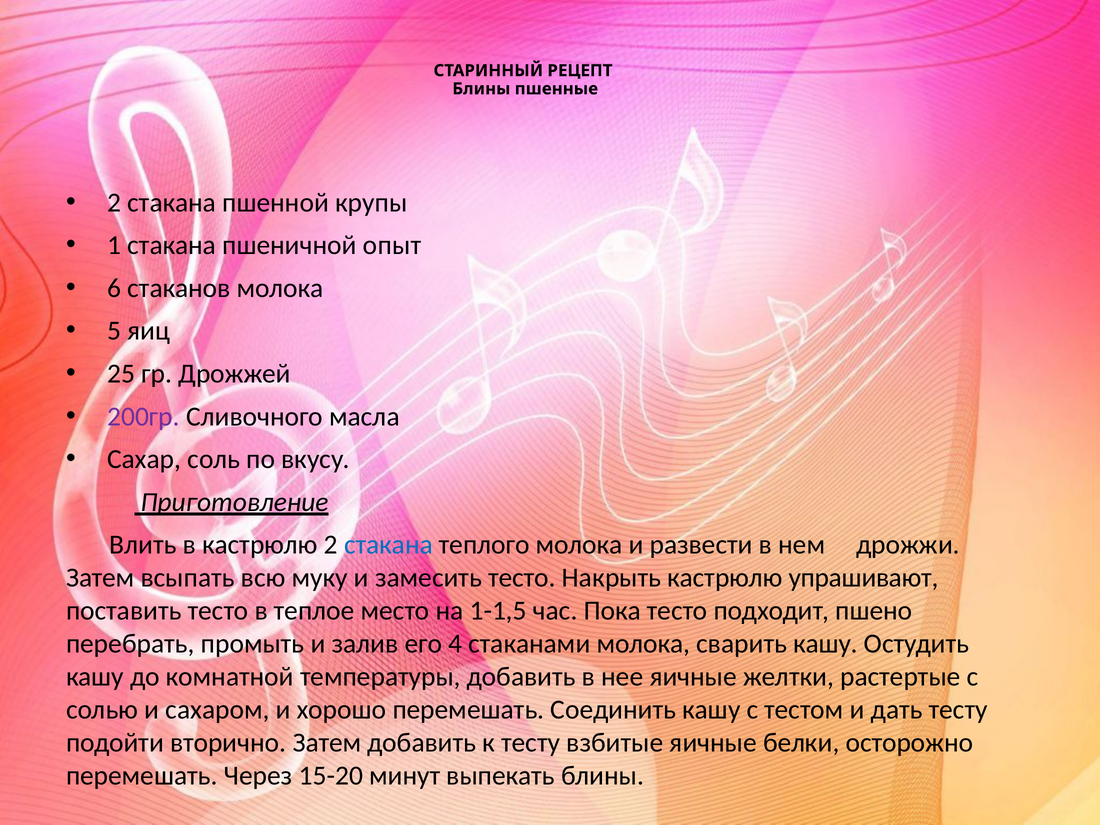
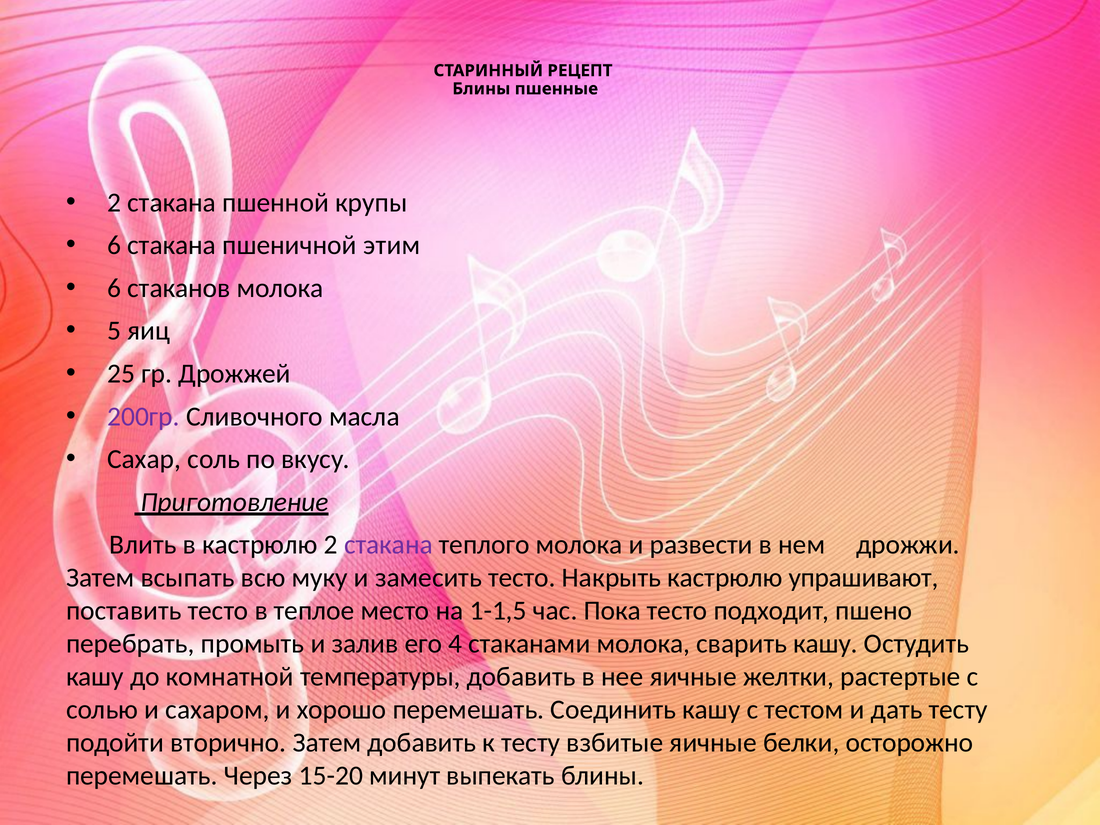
1 at (114, 245): 1 -> 6
опыт: опыт -> этим
стакана at (388, 545) colour: blue -> purple
